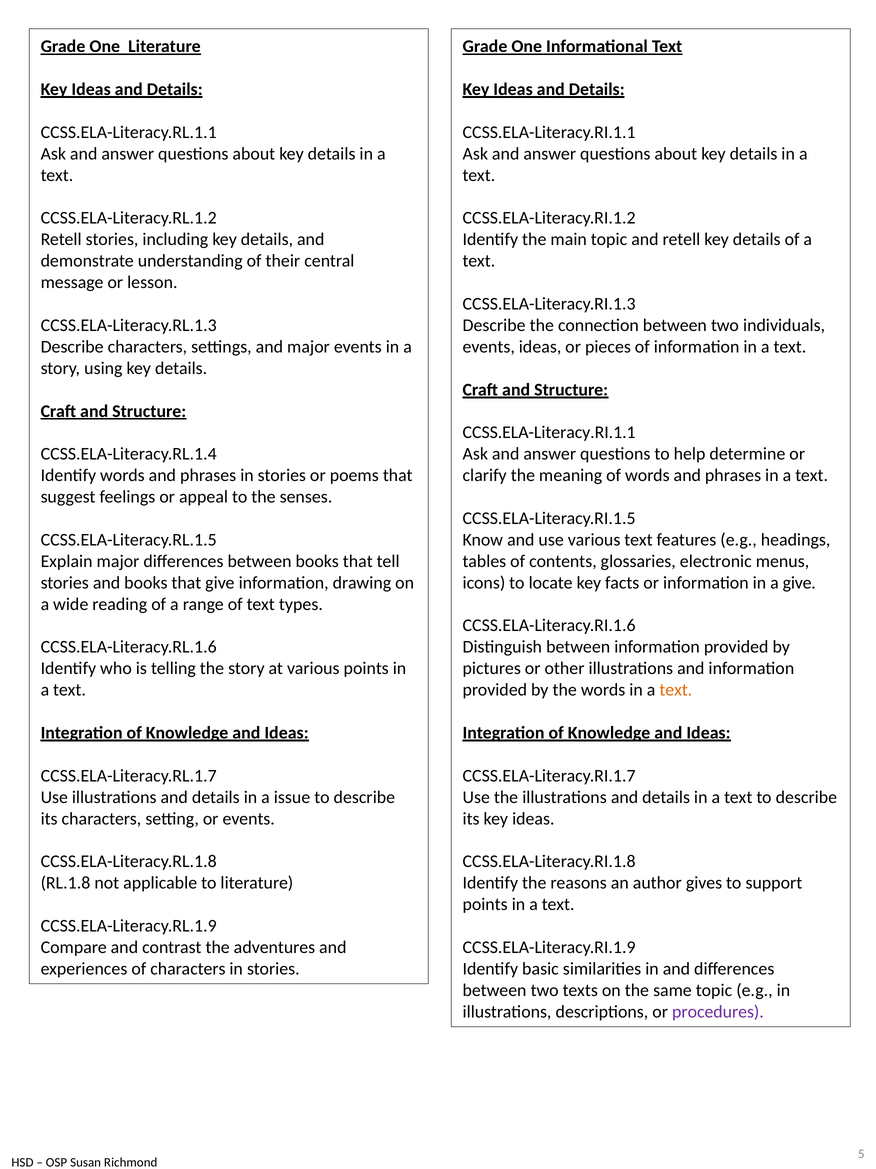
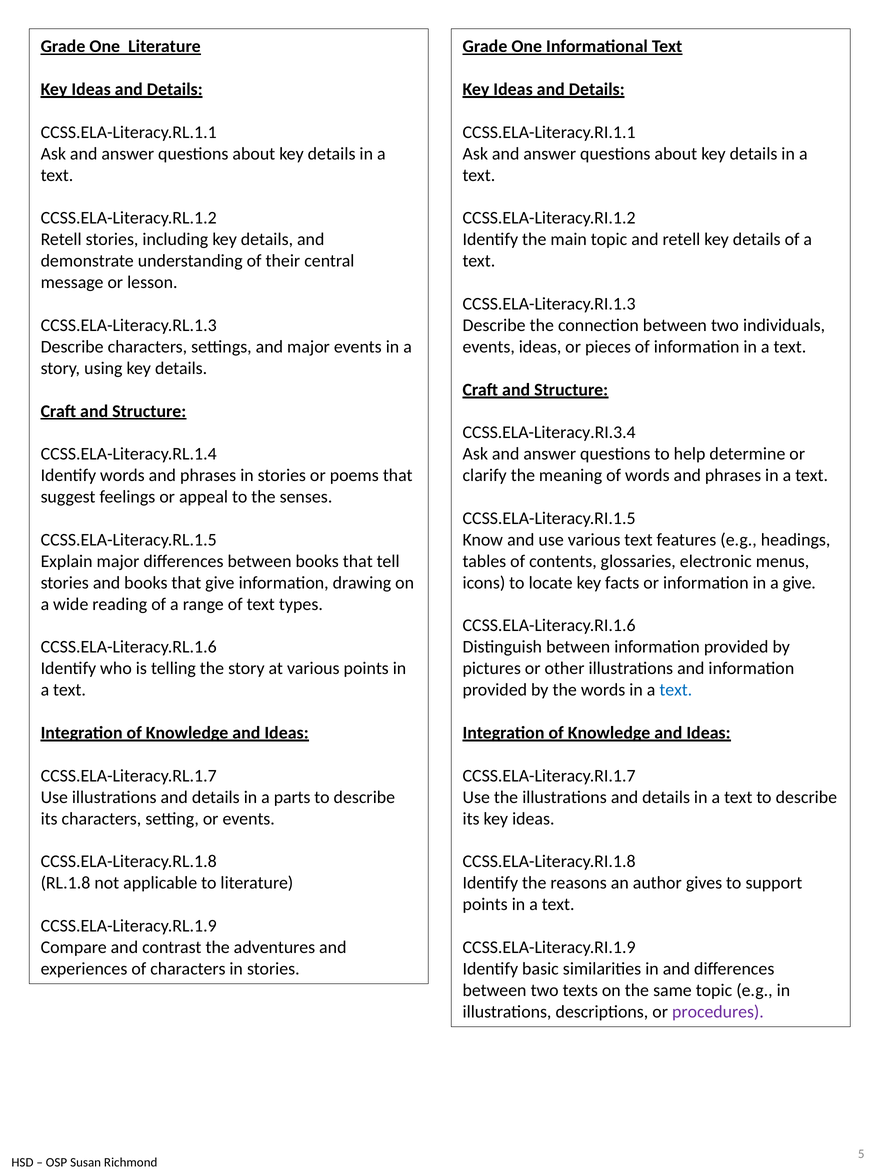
CCSS.ELA-Literacy.RI.1.1 at (549, 432): CCSS.ELA-Literacy.RI.1.1 -> CCSS.ELA-Literacy.RI.3.4
text at (676, 689) colour: orange -> blue
issue: issue -> parts
